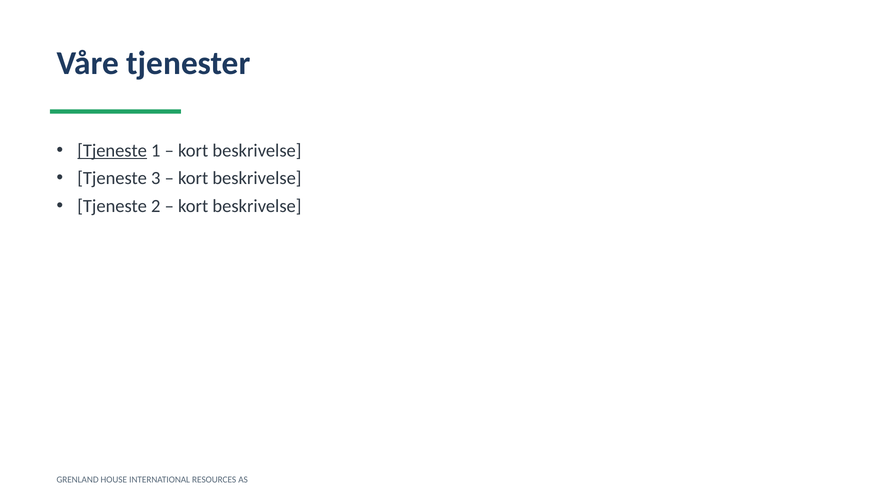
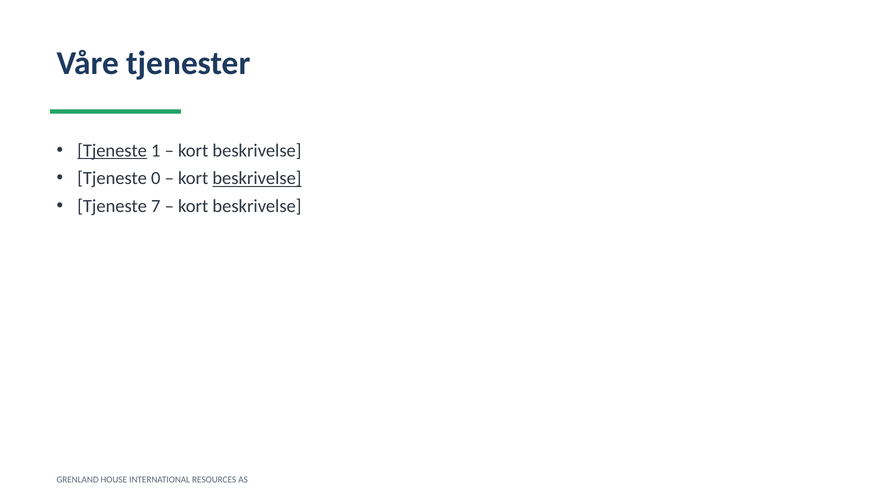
3: 3 -> 0
beskrivelse at (257, 178) underline: none -> present
2: 2 -> 7
